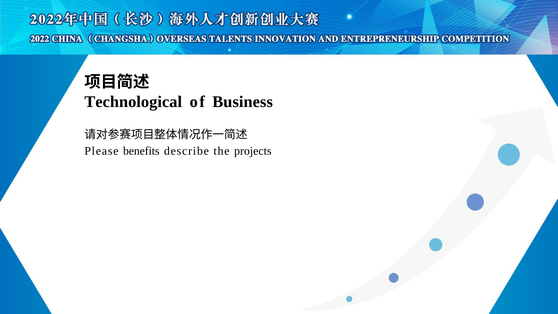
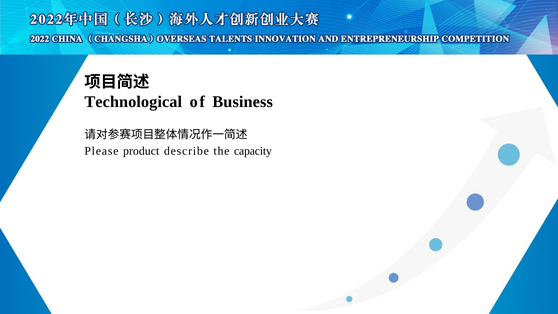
benefits: benefits -> product
projects: projects -> capacity
